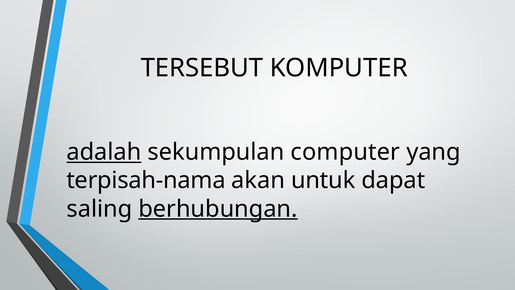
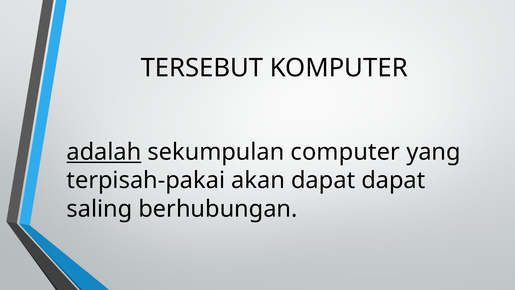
terpisah-nama: terpisah-nama -> terpisah-pakai
akan untuk: untuk -> dapat
berhubungan underline: present -> none
